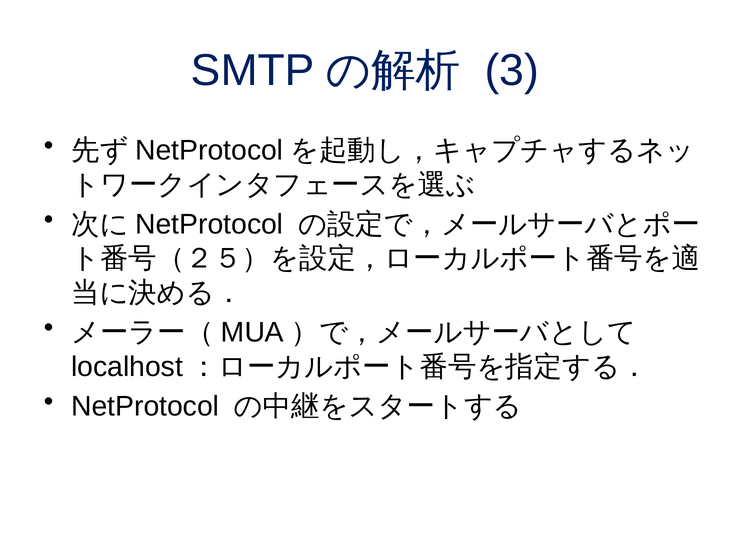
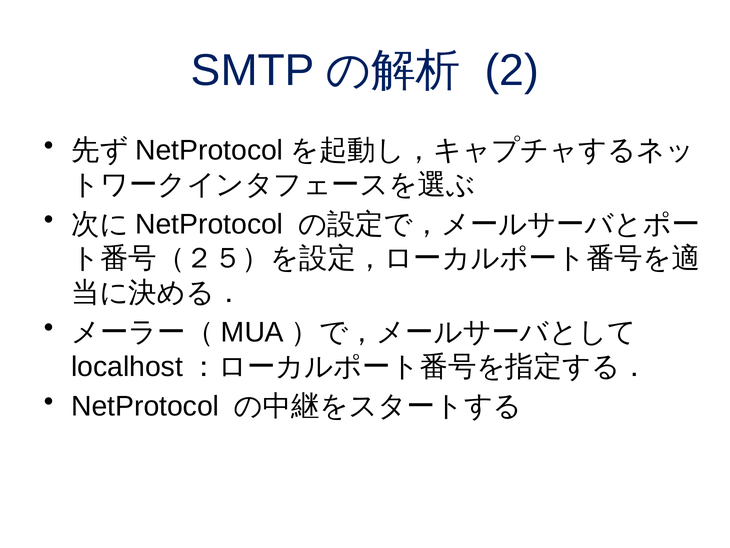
3: 3 -> 2
